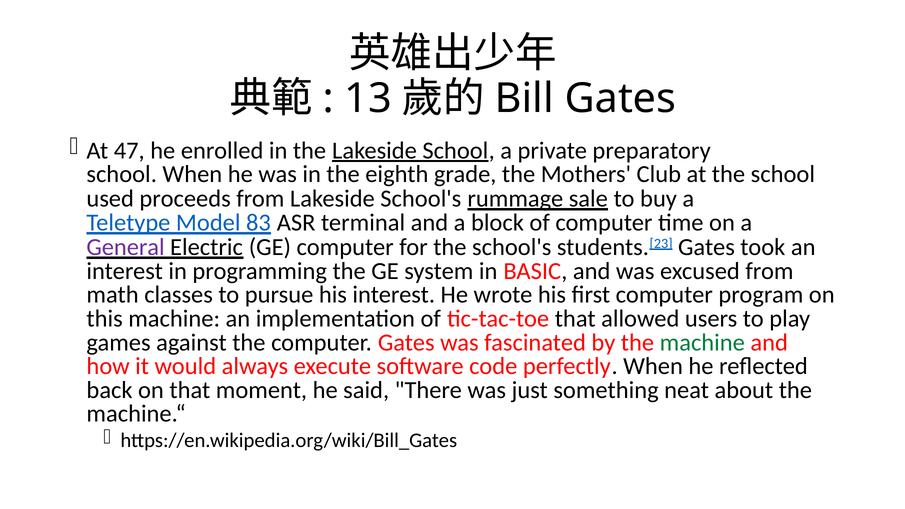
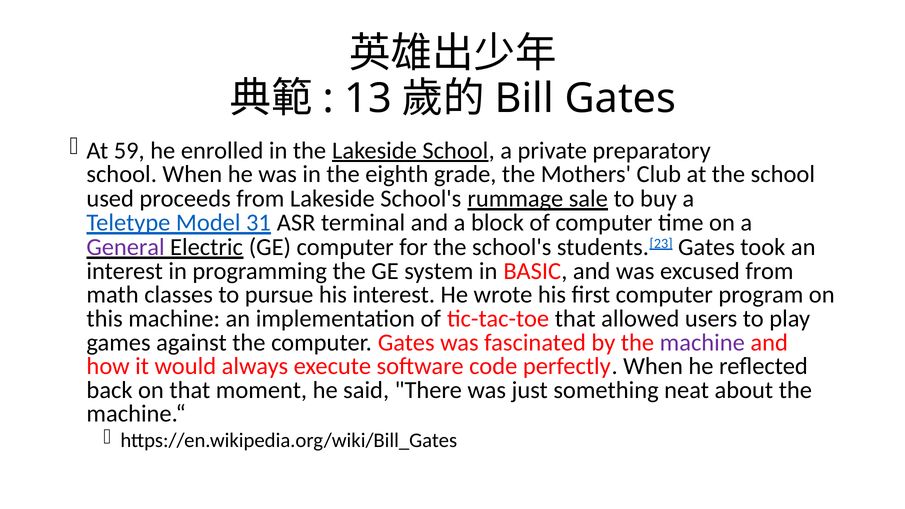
47: 47 -> 59
83: 83 -> 31
machine at (702, 343) colour: green -> purple
